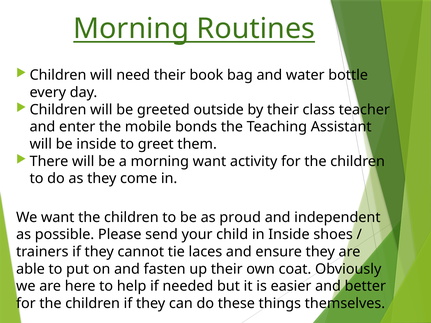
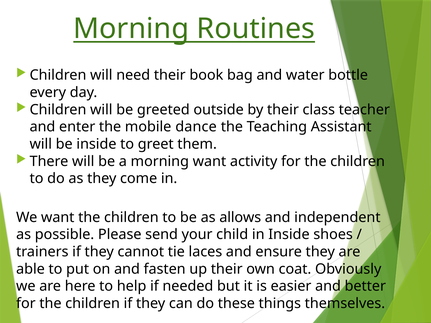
bonds: bonds -> dance
proud: proud -> allows
